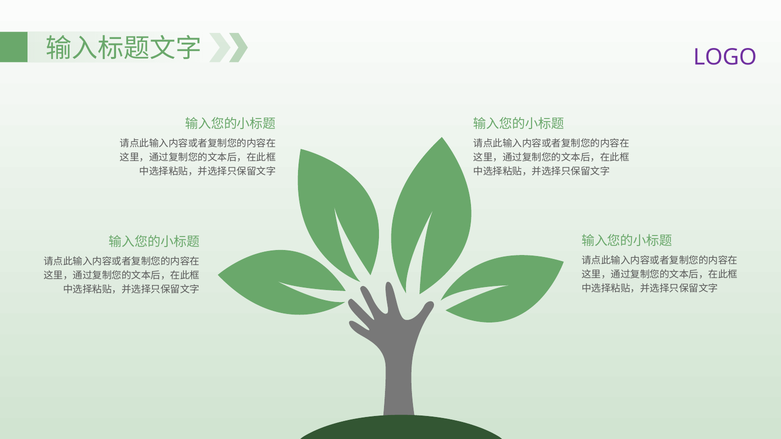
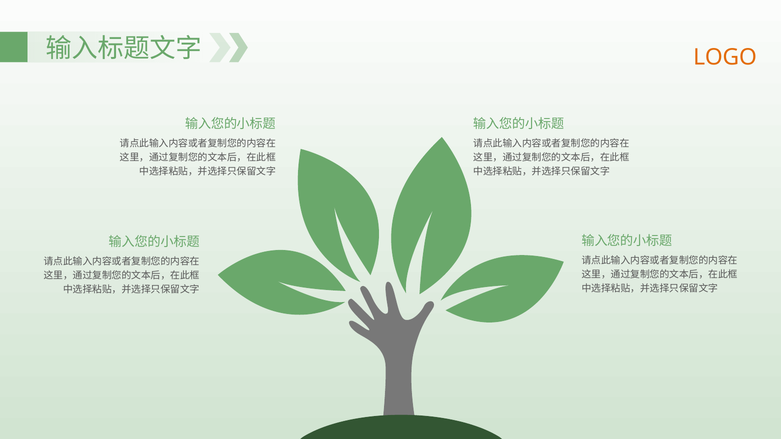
LOGO colour: purple -> orange
